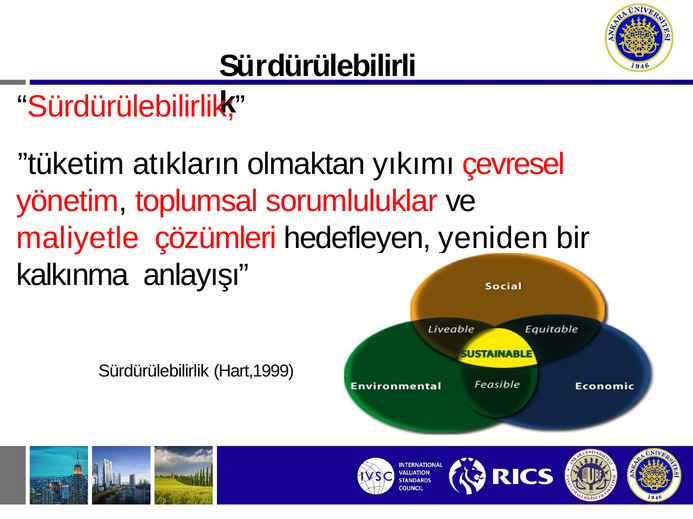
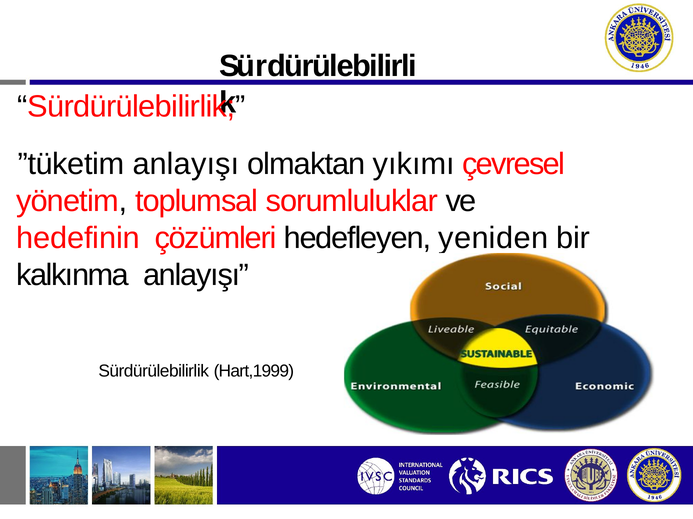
”tüketim atıkların: atıkların -> anlayışı
maliyetle: maliyetle -> hedefinin
